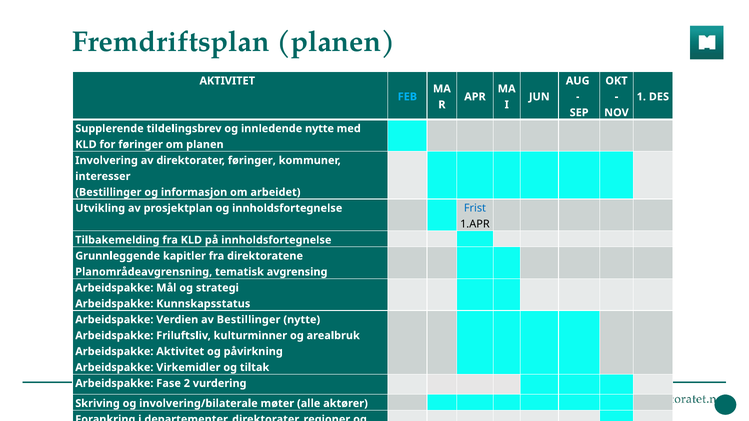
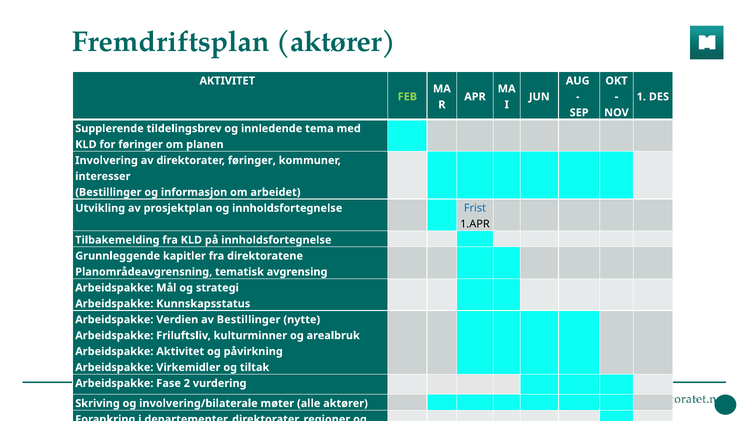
Fremdriftsplan planen: planen -> aktører
FEB colour: light blue -> light green
innledende nytte: nytte -> tema
